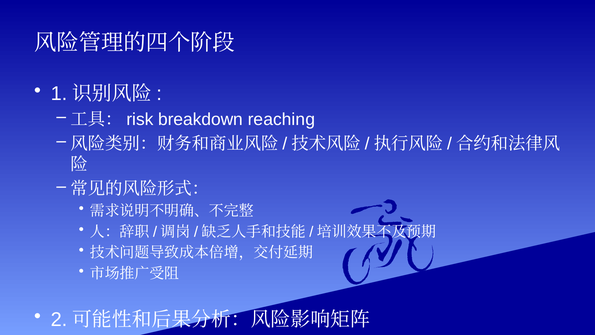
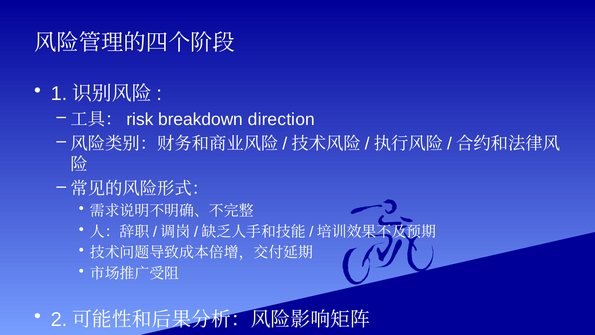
reaching: reaching -> direction
